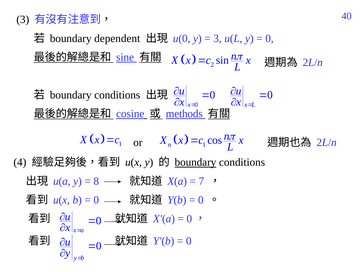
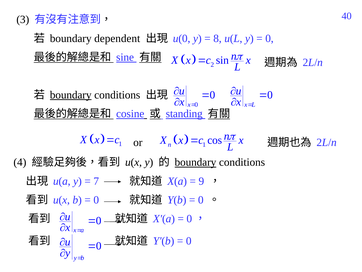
3 at (217, 38): 3 -> 8
boundary at (71, 95) underline: none -> present
methods: methods -> standing
8: 8 -> 7
7: 7 -> 9
